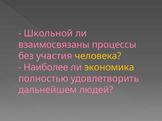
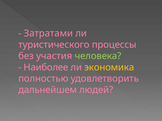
Школьной: Школьной -> Затратами
взаимосвязаны: взаимосвязаны -> туристического
человека colour: yellow -> light green
